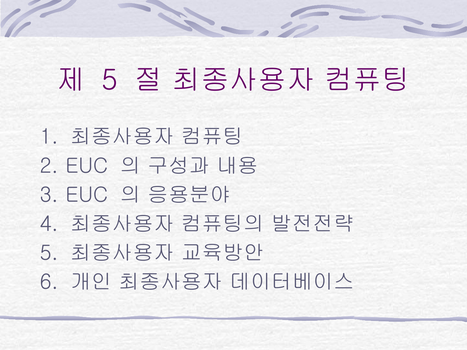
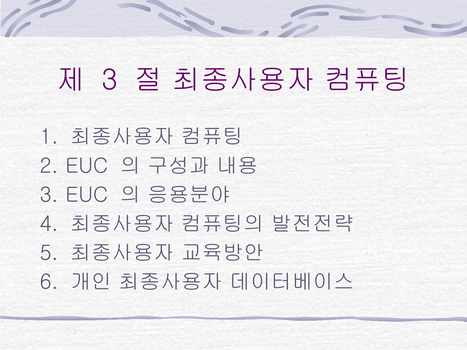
5 at (110, 80): 5 -> 3
